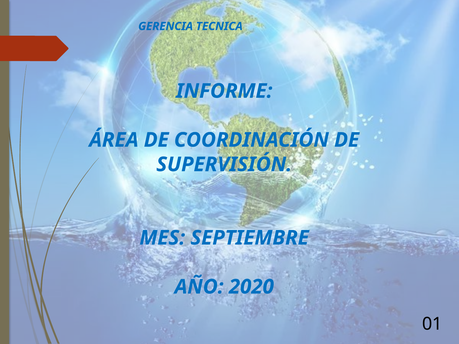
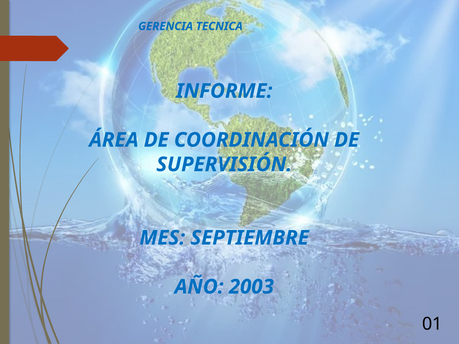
2020: 2020 -> 2003
